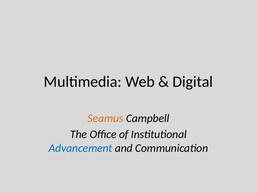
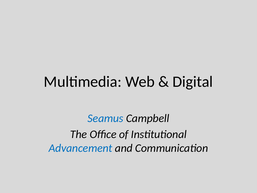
Seamus colour: orange -> blue
